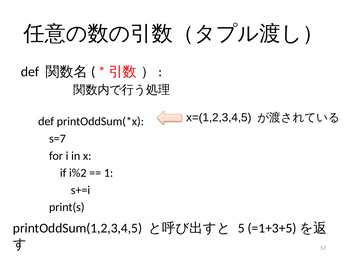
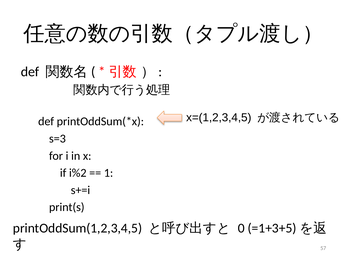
s=7: s=7 -> s=3
5: 5 -> 0
